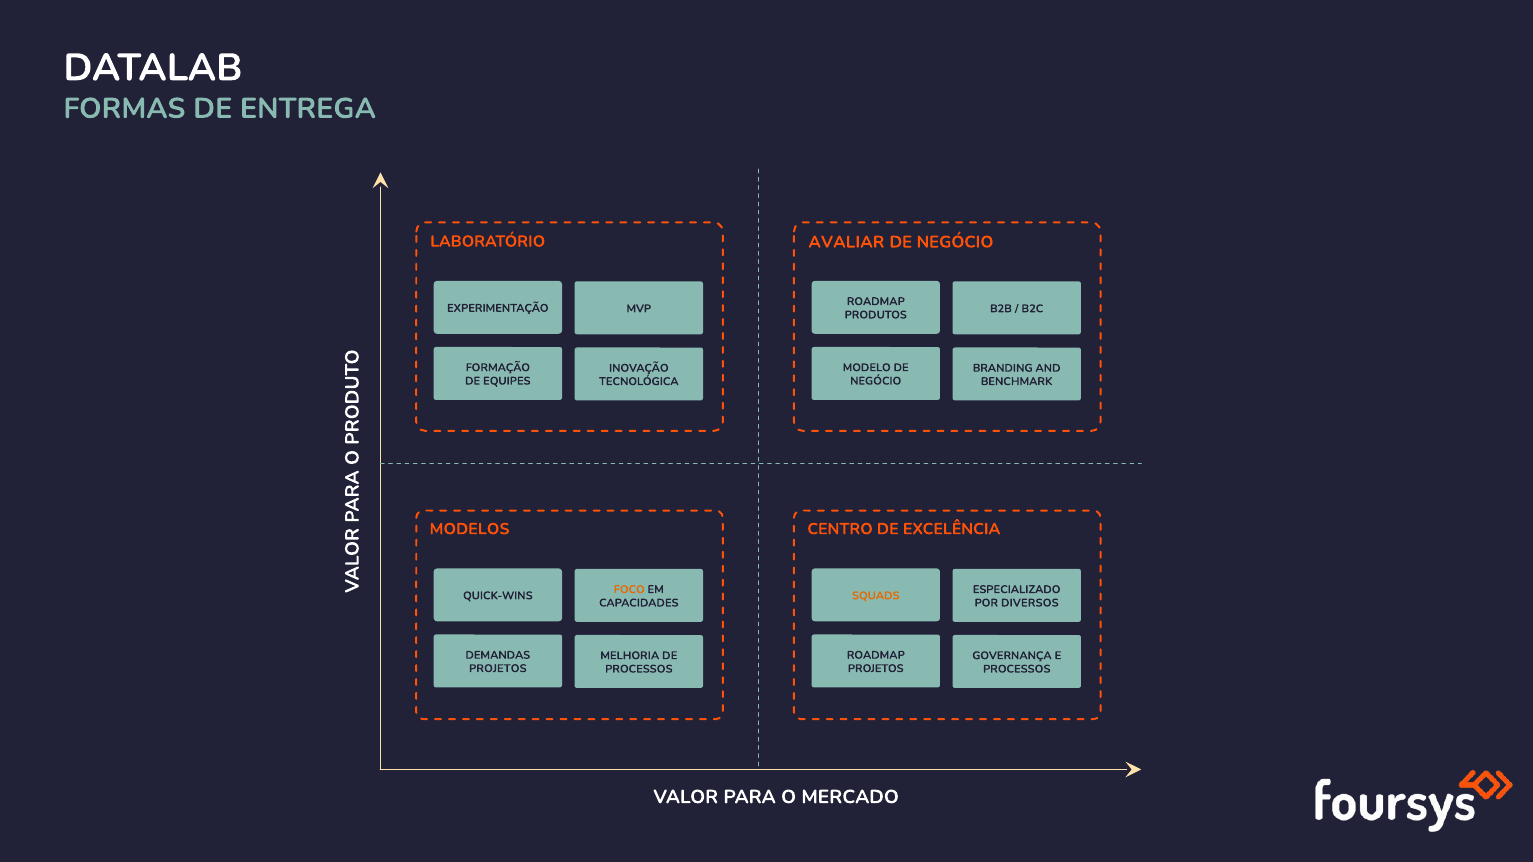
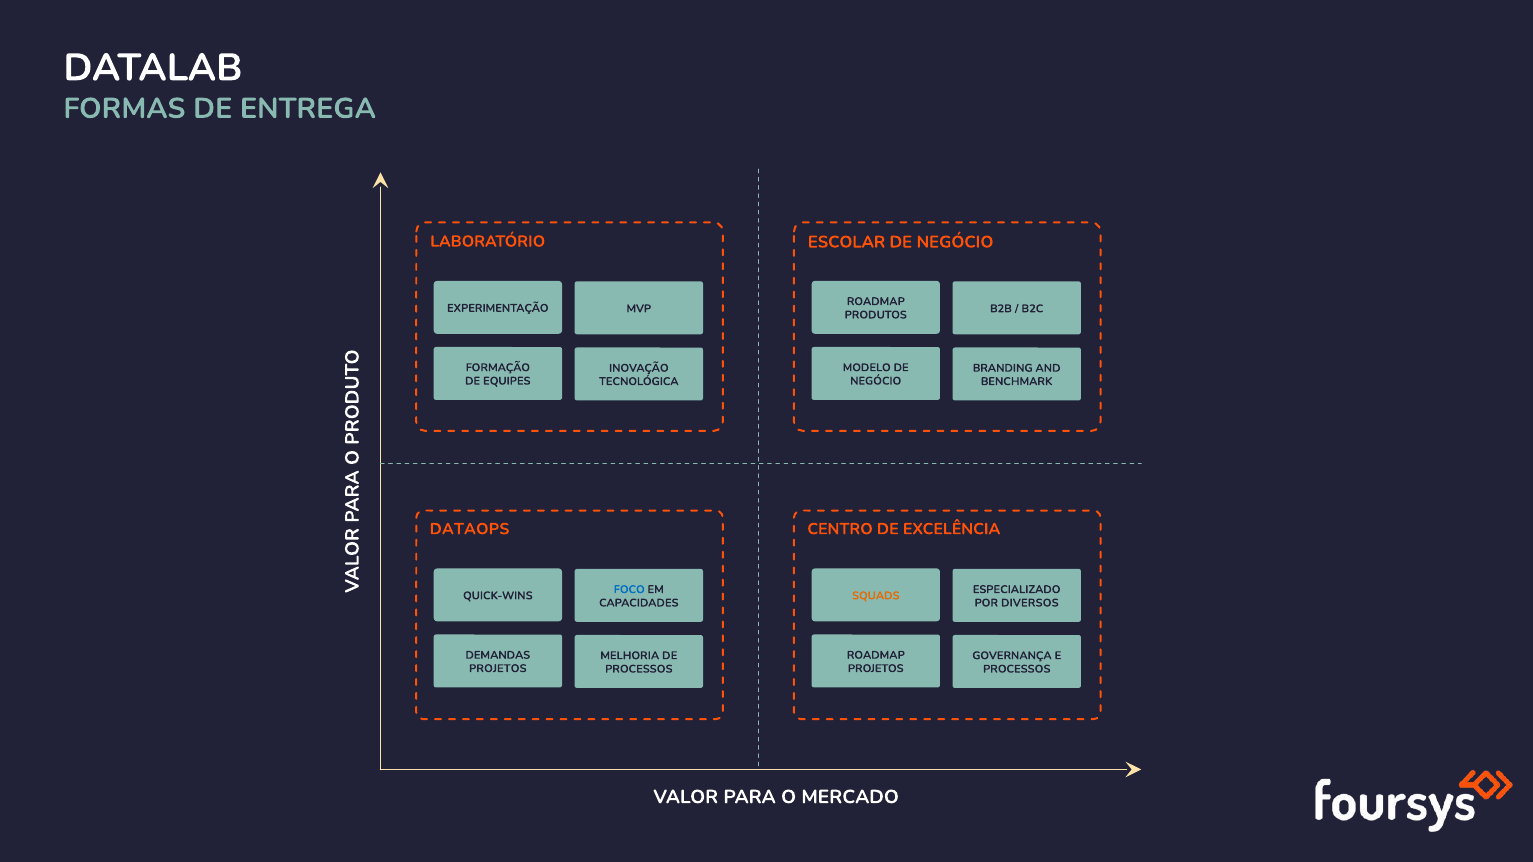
AVALIAR: AVALIAR -> ESCOLAR
MODELOS: MODELOS -> DATAOPS
FOCO colour: orange -> blue
